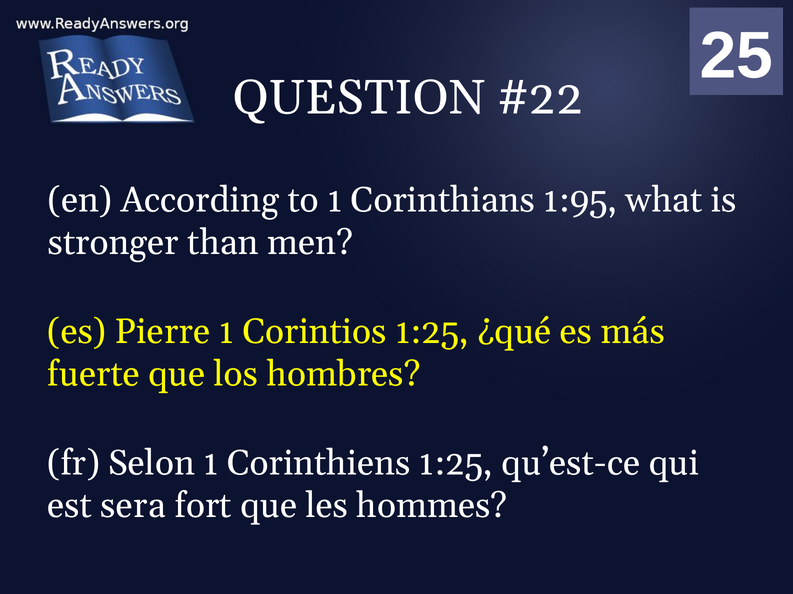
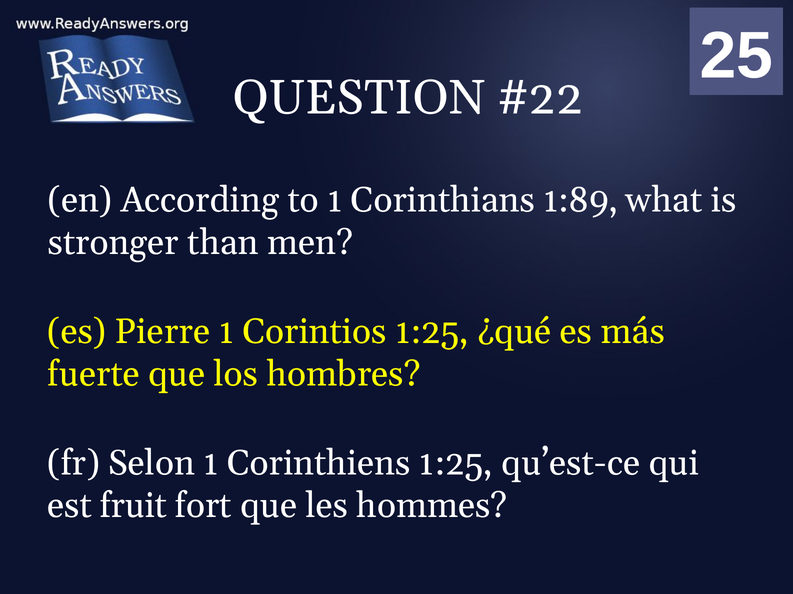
1:95: 1:95 -> 1:89
sera: sera -> fruit
